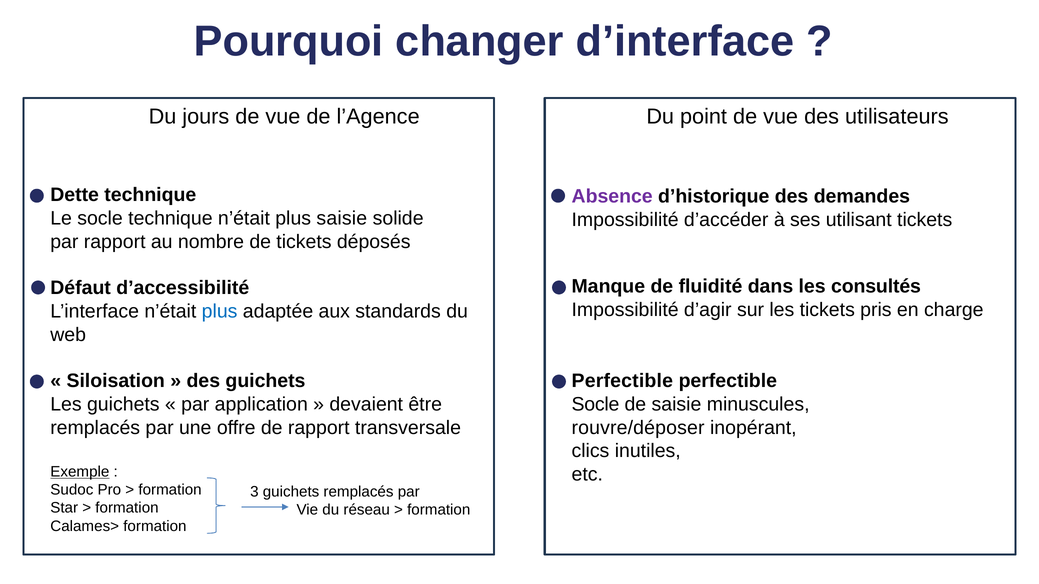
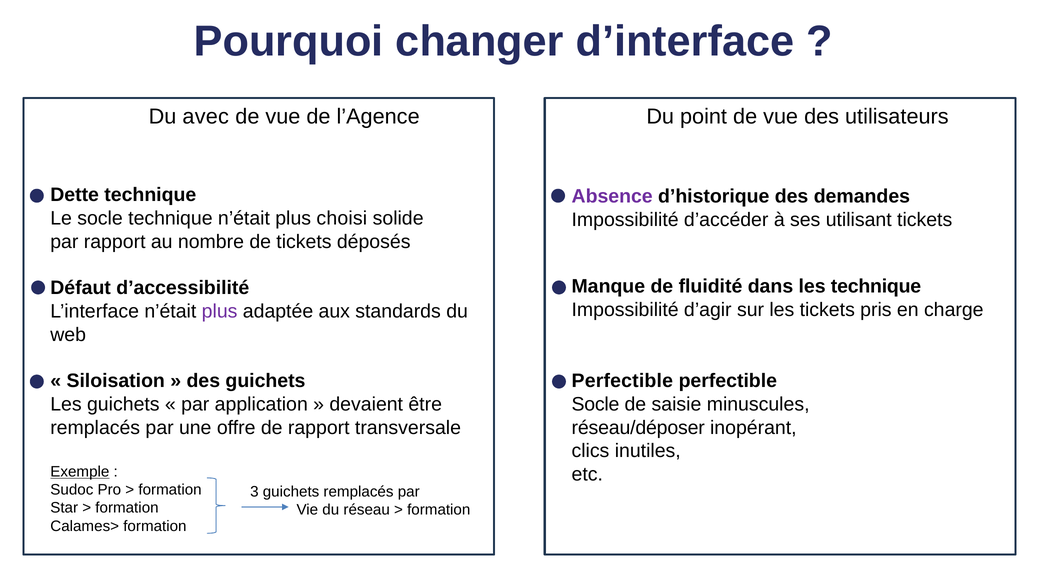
jours: jours -> avec
plus saisie: saisie -> choisi
les consultés: consultés -> technique
plus at (220, 312) colour: blue -> purple
rouvre/déposer: rouvre/déposer -> réseau/déposer
